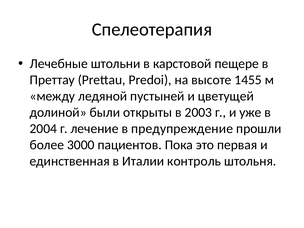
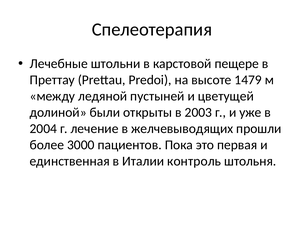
1455: 1455 -> 1479
предупреждение: предупреждение -> желчевыводящих
